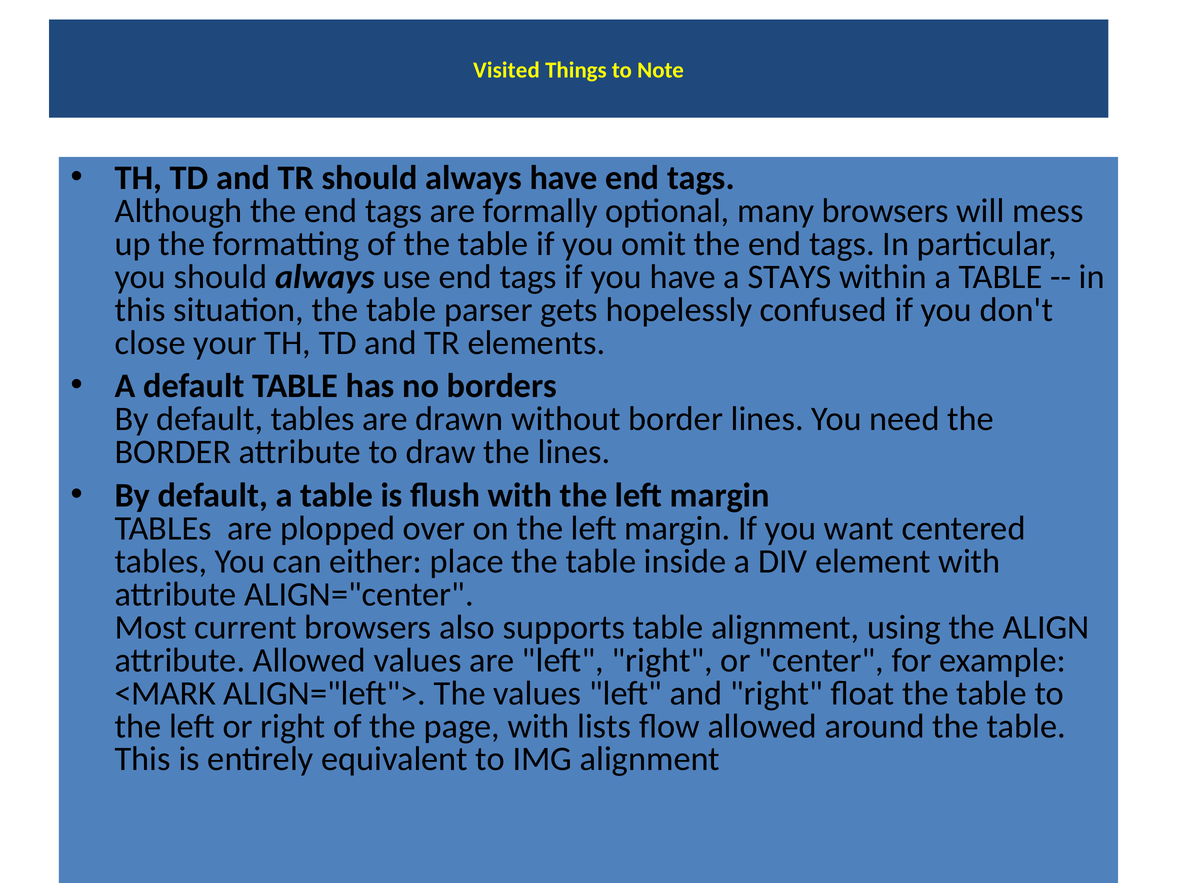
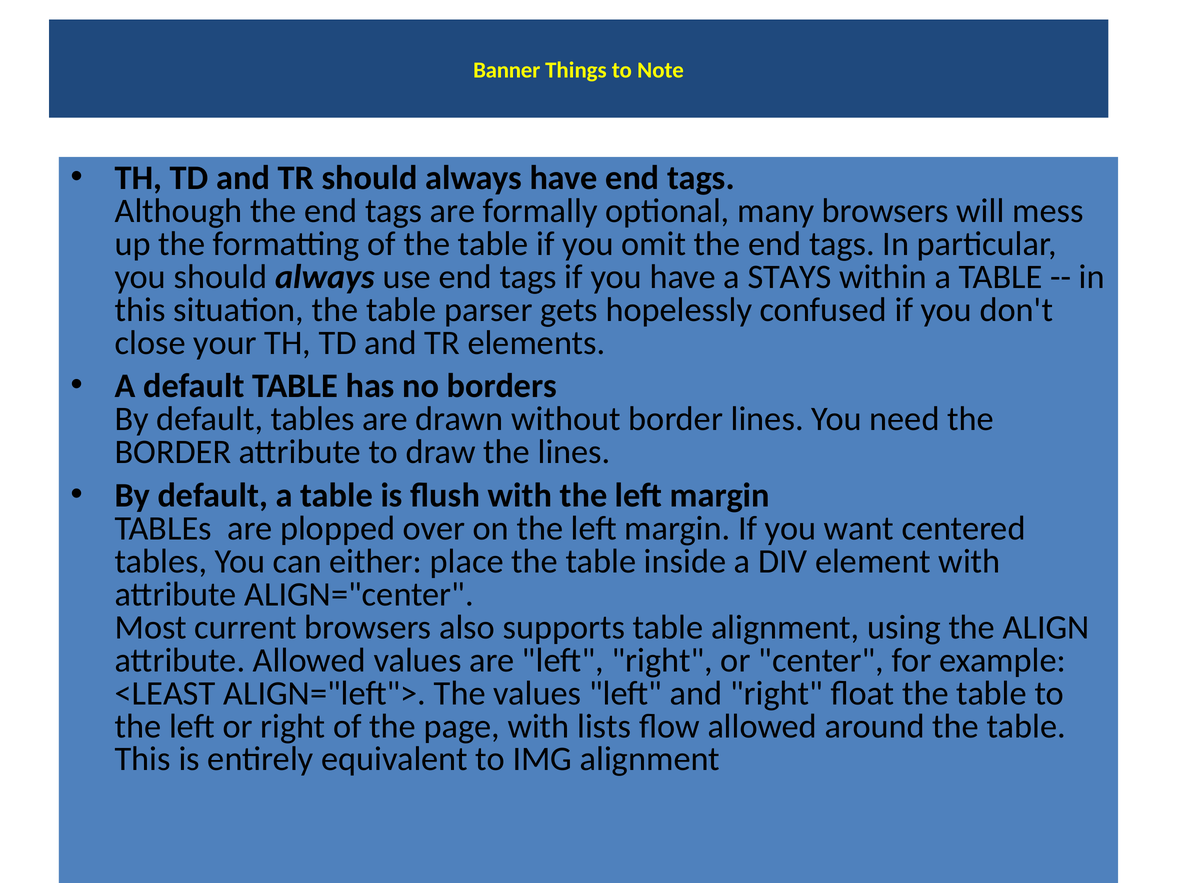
Visited: Visited -> Banner
<MARK: <MARK -> <LEAST
